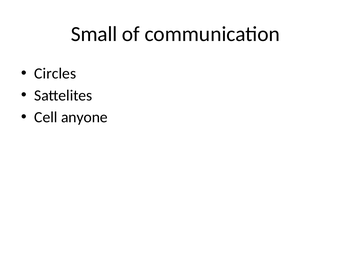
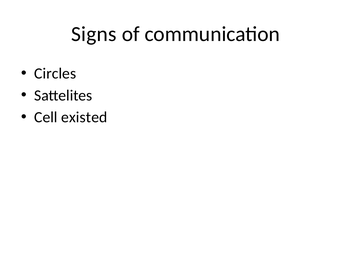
Small: Small -> Signs
anyone: anyone -> existed
